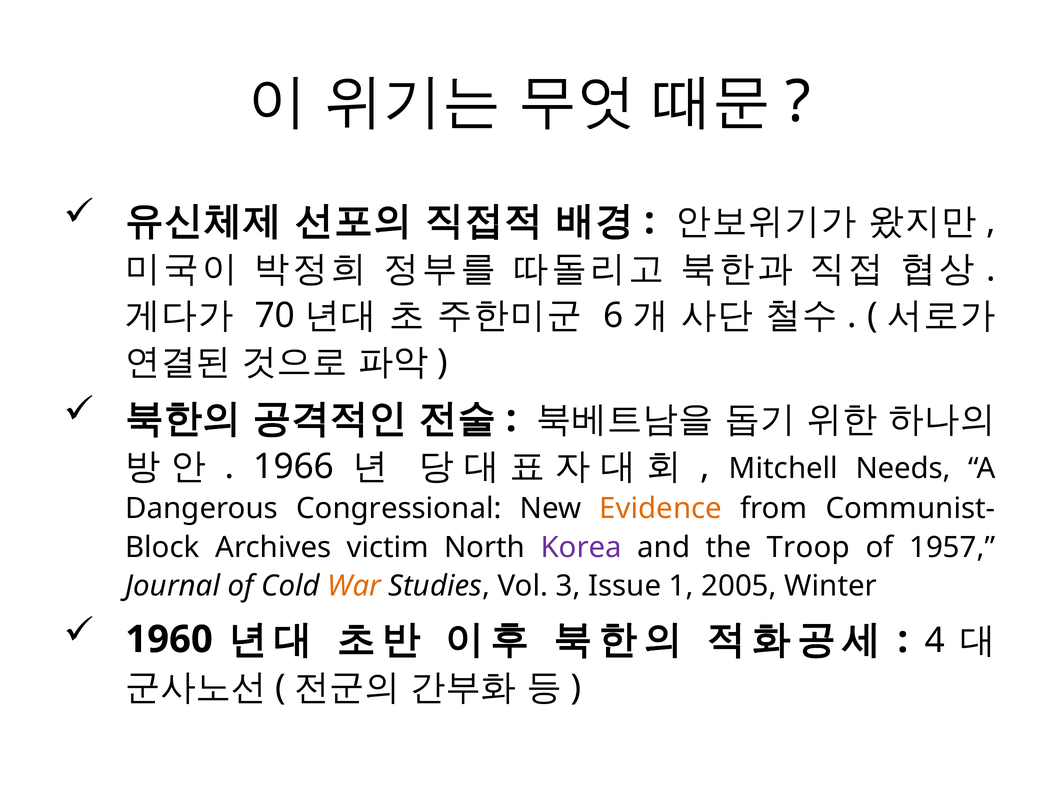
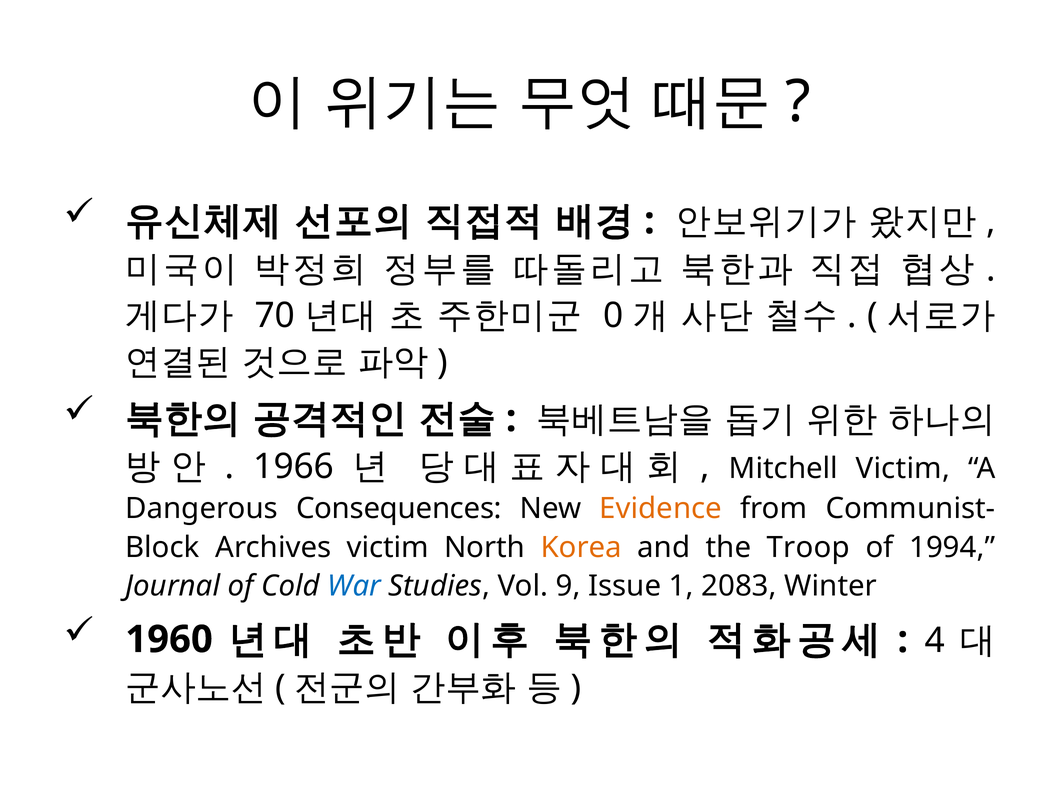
6: 6 -> 0
Mitchell Needs: Needs -> Victim
Congressional: Congressional -> Consequences
Korea colour: purple -> orange
1957: 1957 -> 1994
War colour: orange -> blue
3: 3 -> 9
2005: 2005 -> 2083
